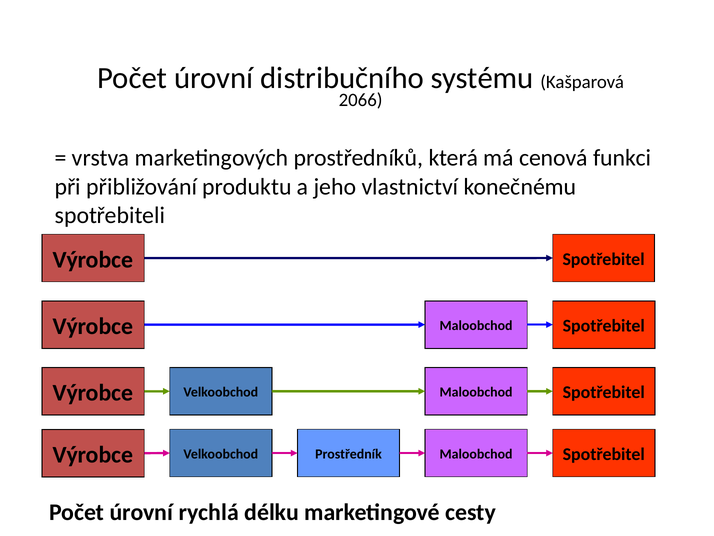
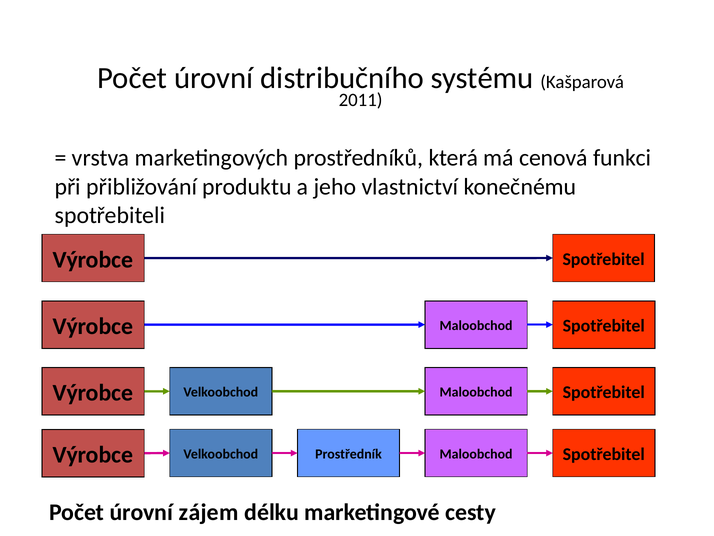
2066: 2066 -> 2011
rychlá: rychlá -> zájem
